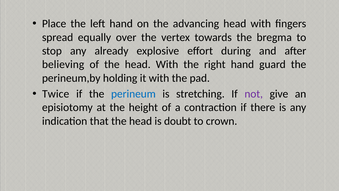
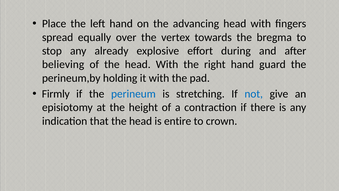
Twice: Twice -> Firmly
not colour: purple -> blue
doubt: doubt -> entire
